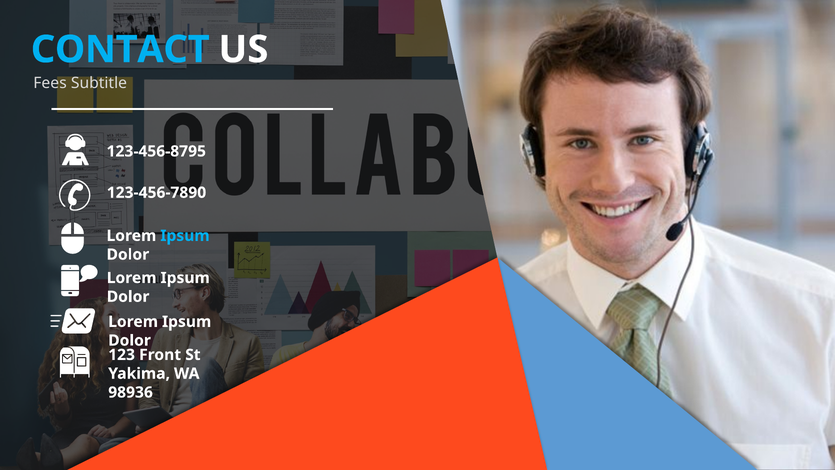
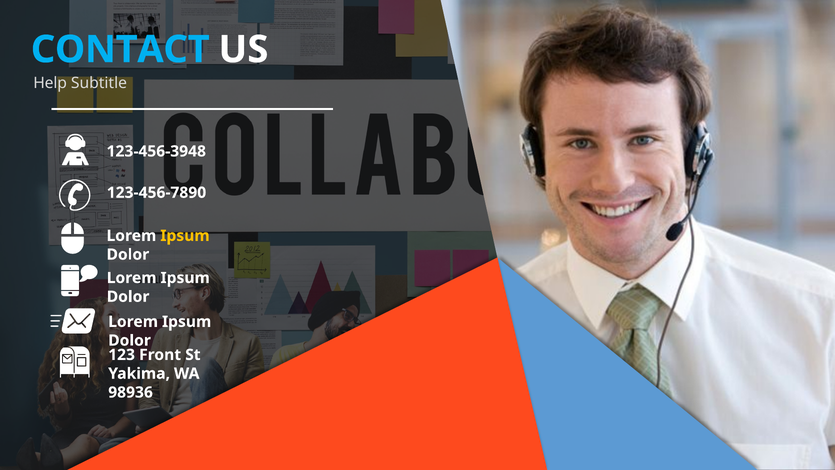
Fees: Fees -> Help
123-456-8795: 123-456-8795 -> 123-456-3948
Ipsum at (185, 236) colour: light blue -> yellow
